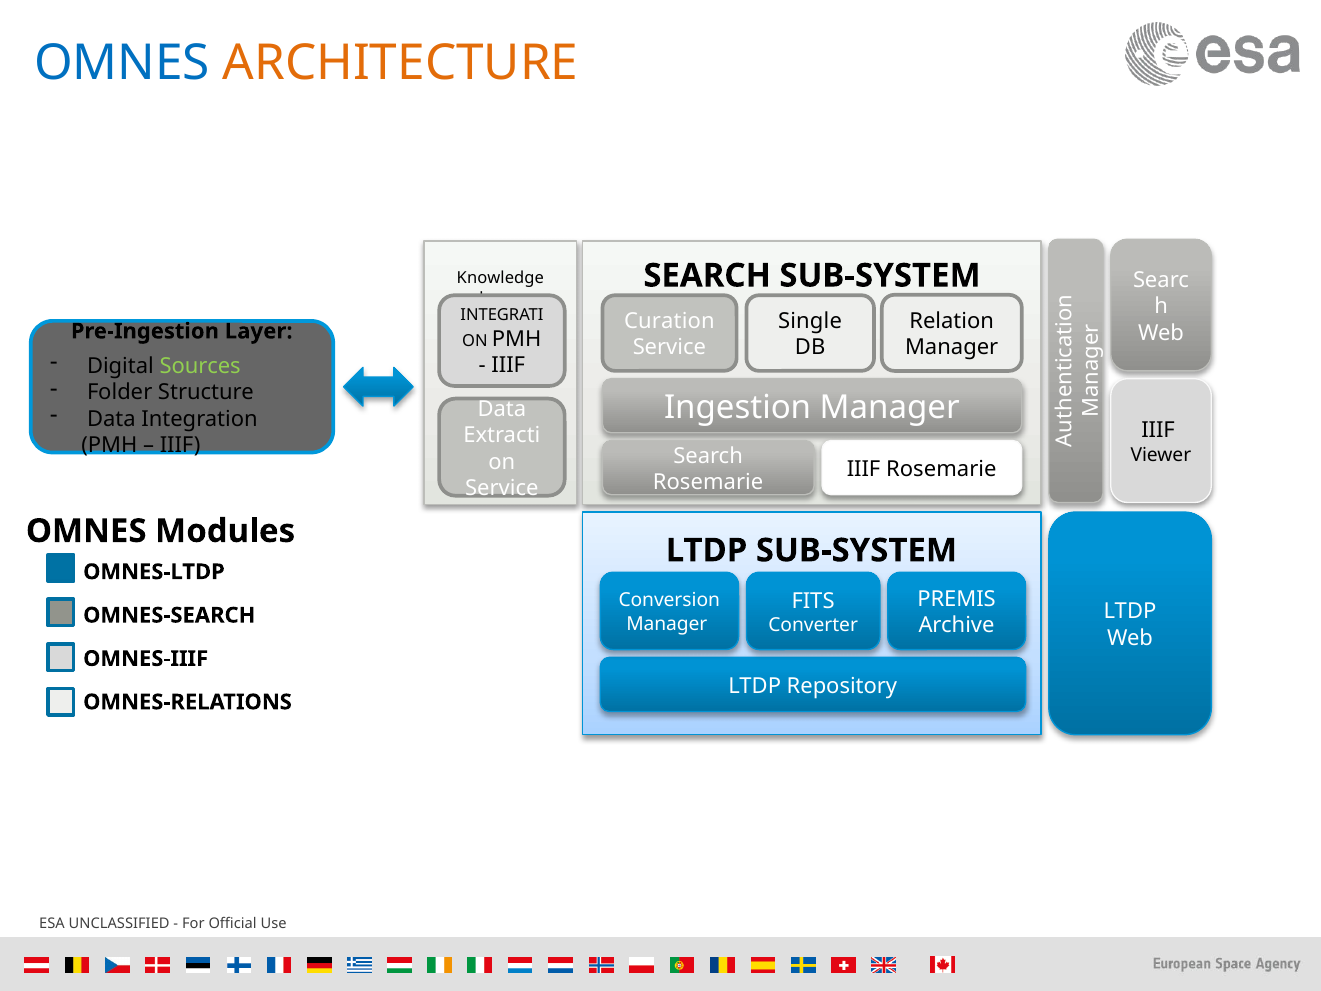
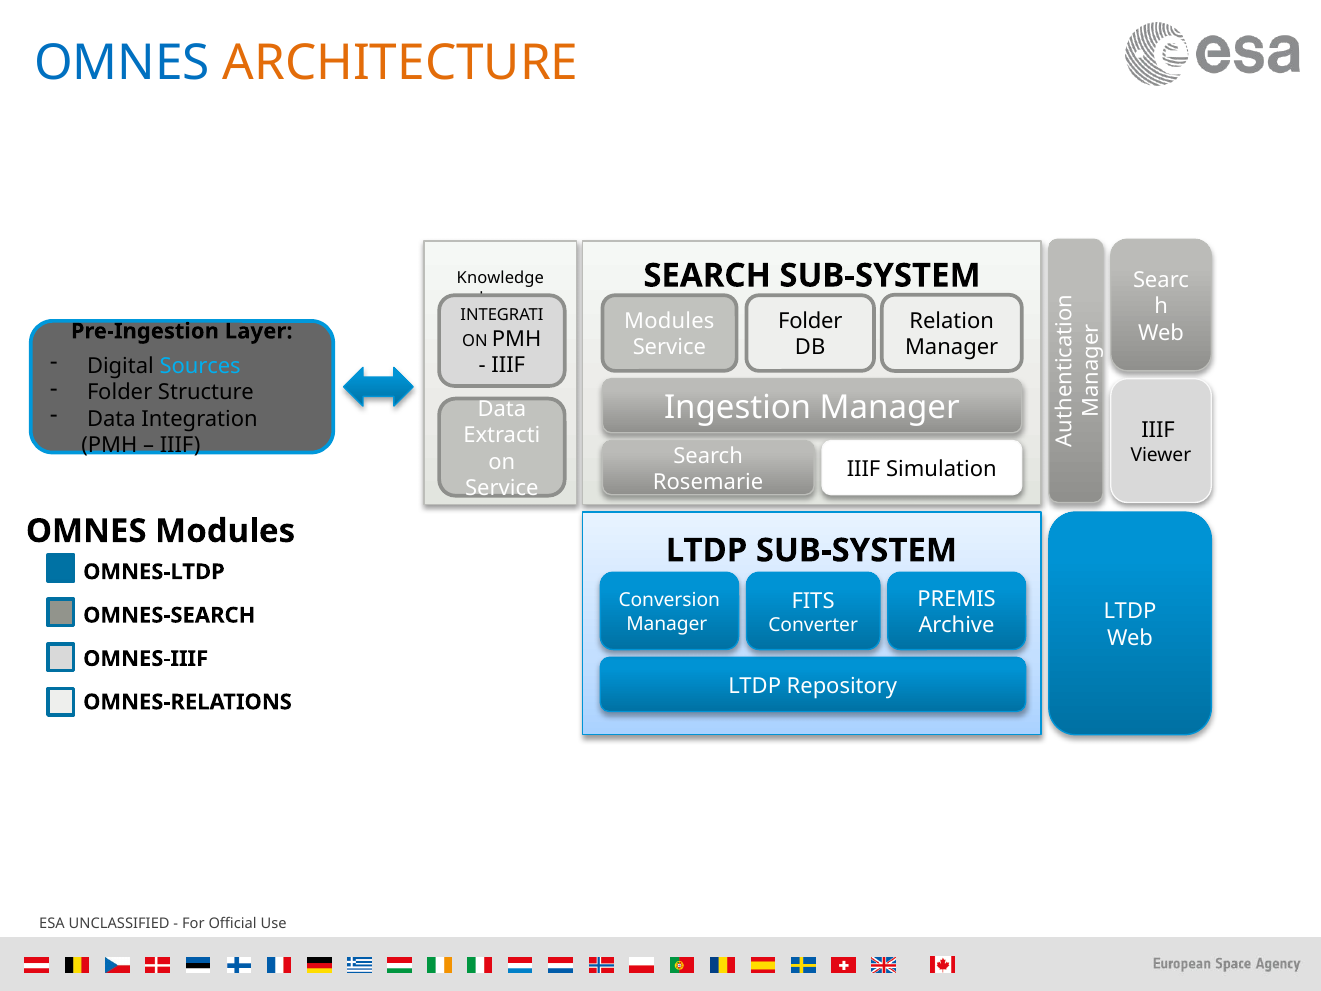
Curation at (669, 321): Curation -> Modules
Single at (810, 321): Single -> Folder
Sources colour: light green -> light blue
IIIF Rosemarie: Rosemarie -> Simulation
